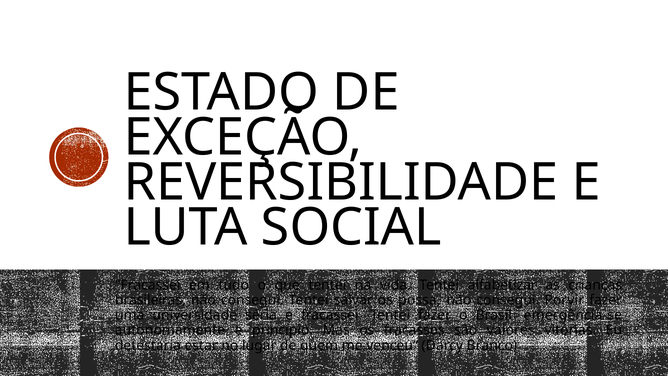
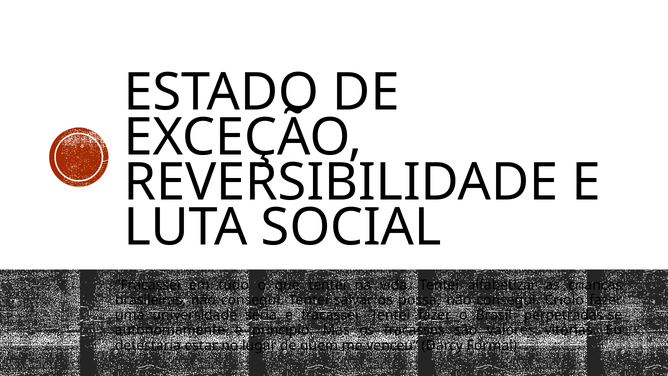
Porvir: Porvir -> Criolo
emergência-se: emergência-se -> perpetradas-se
Branco: Branco -> Formal
